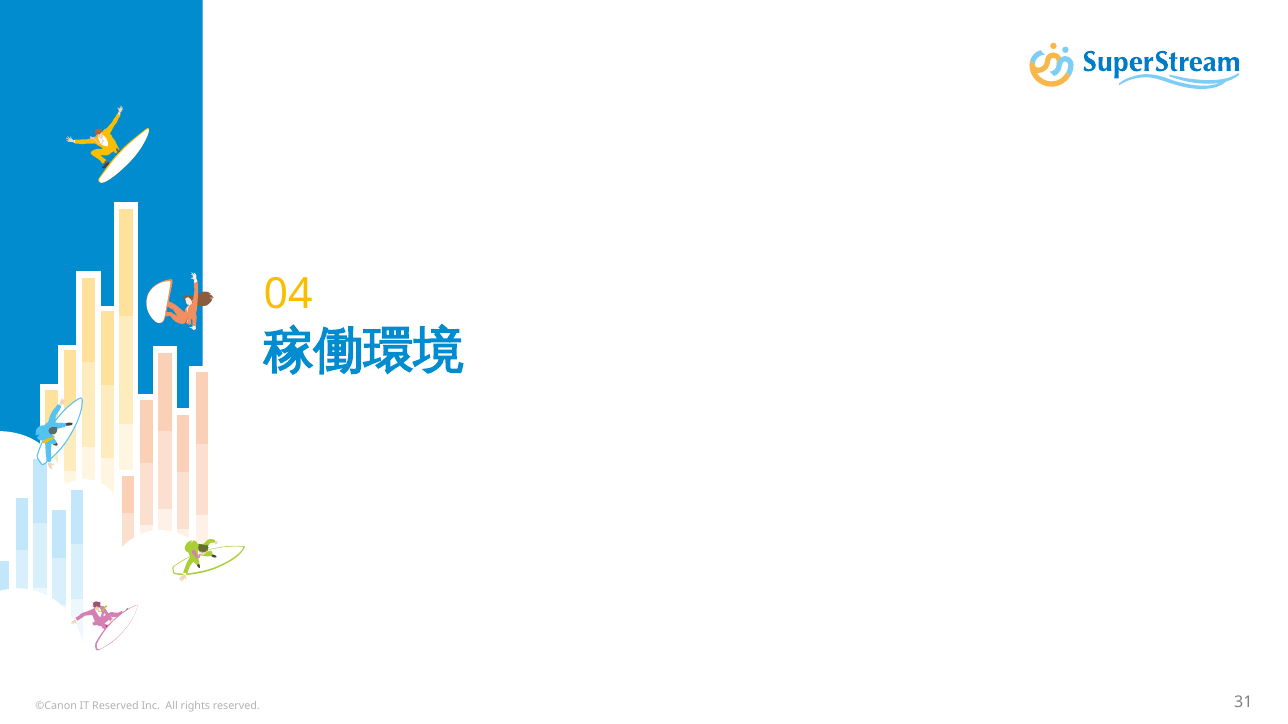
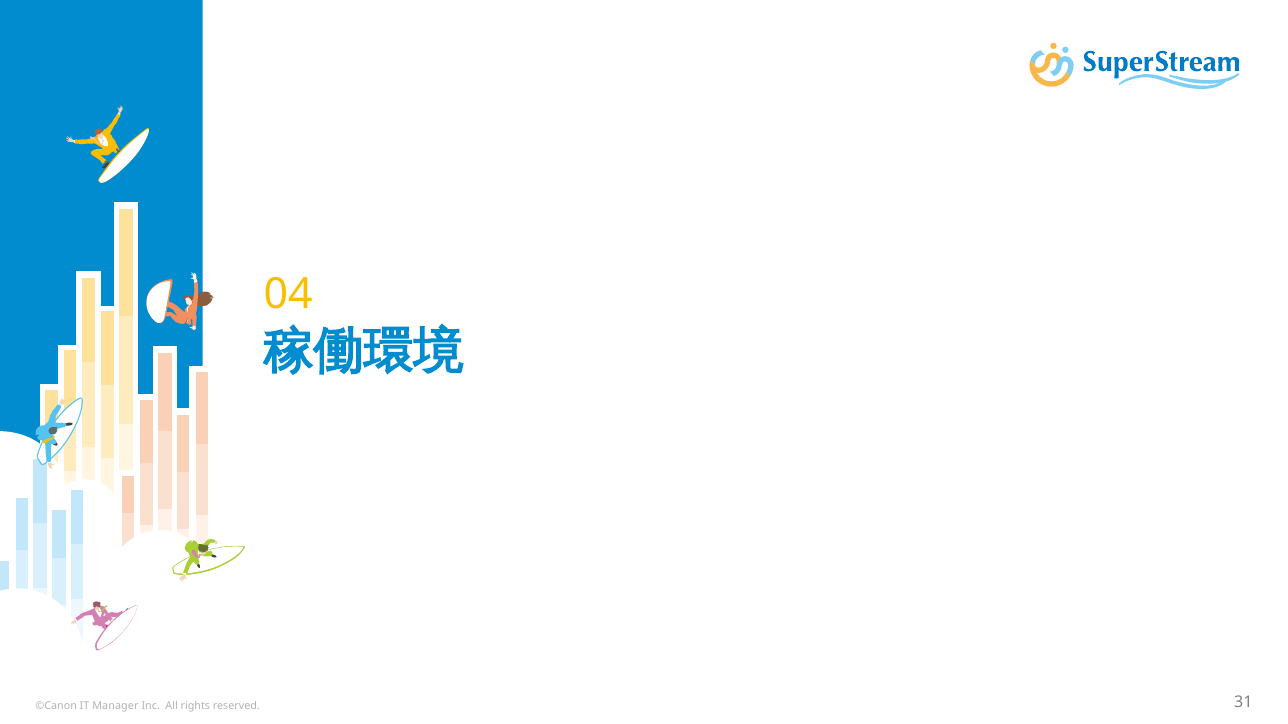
IT Reserved: Reserved -> Manager
